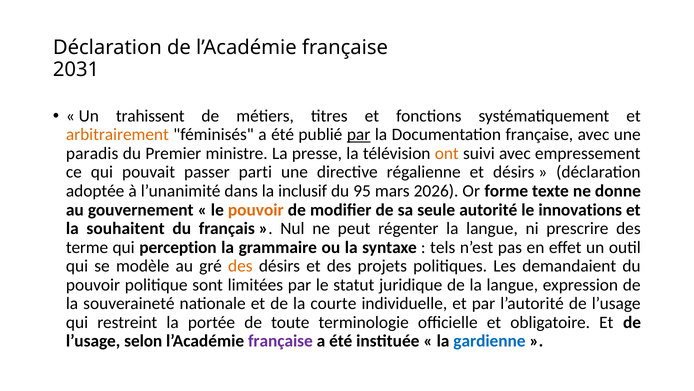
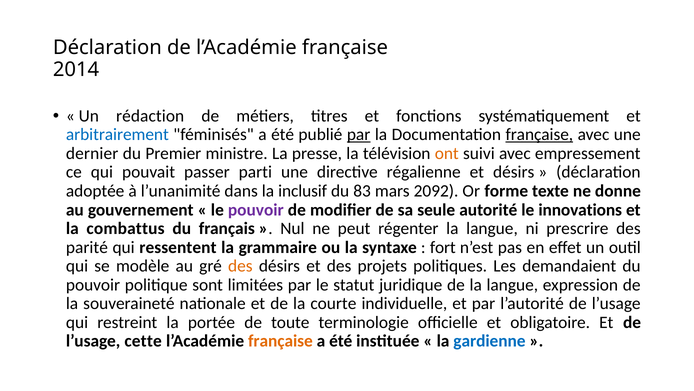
2031: 2031 -> 2014
trahissent: trahissent -> rédaction
arbitrairement colour: orange -> blue
française at (539, 135) underline: none -> present
paradis: paradis -> dernier
95: 95 -> 83
2026: 2026 -> 2092
pouvoir at (256, 209) colour: orange -> purple
souhaitent: souhaitent -> combattus
terme: terme -> parité
perception: perception -> ressentent
tels: tels -> fort
selon: selon -> cette
française at (280, 341) colour: purple -> orange
